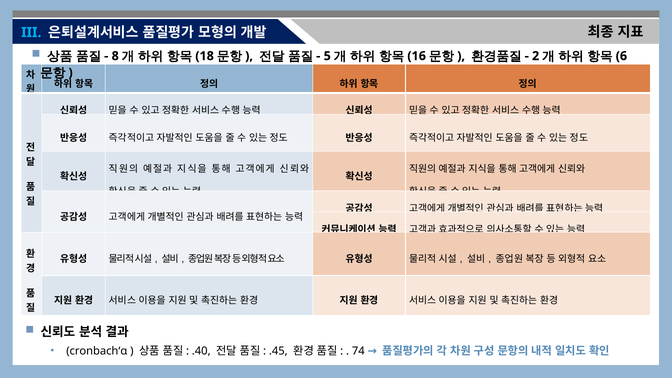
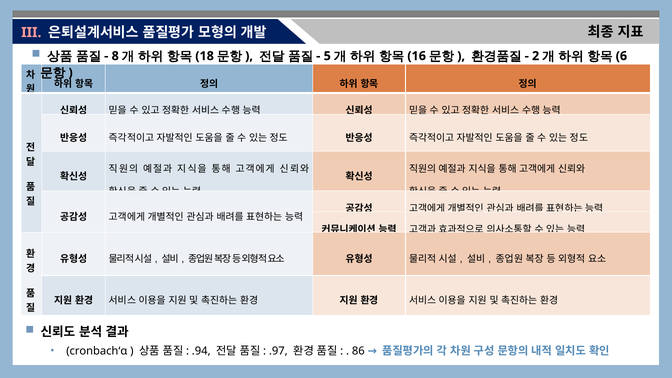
III colour: light blue -> pink
.40: .40 -> .94
.45: .45 -> .97
74: 74 -> 86
